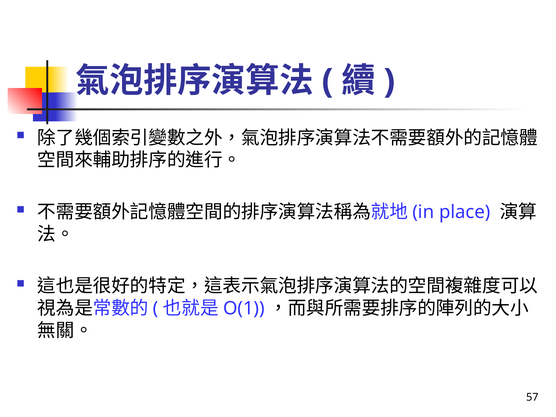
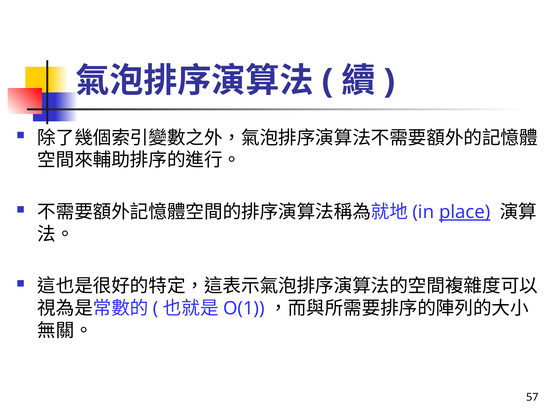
place underline: none -> present
